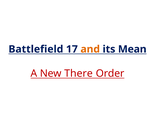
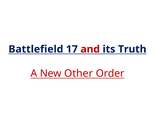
and colour: orange -> red
Mean: Mean -> Truth
There: There -> Other
